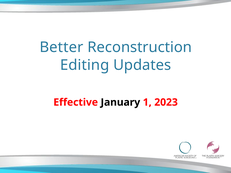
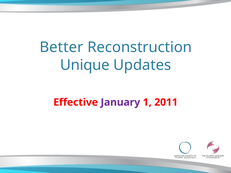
Editing: Editing -> Unique
January colour: black -> purple
2023: 2023 -> 2011
